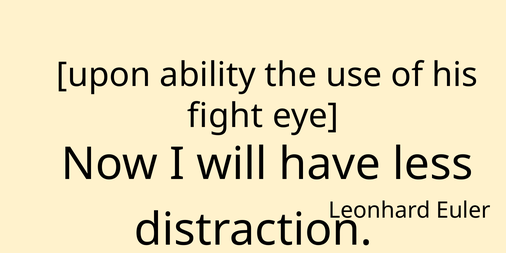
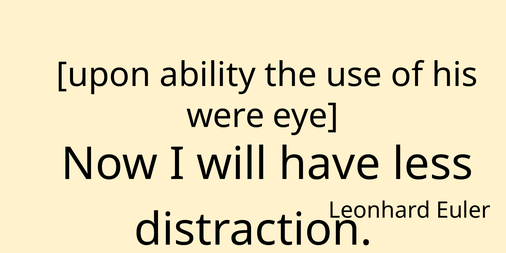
fight: fight -> were
